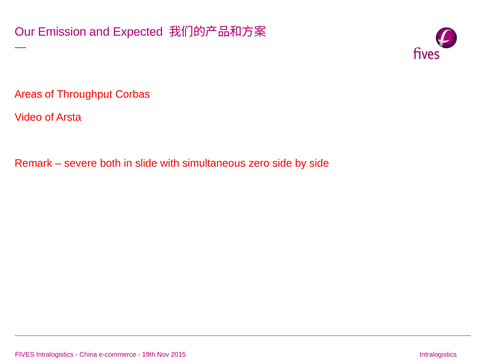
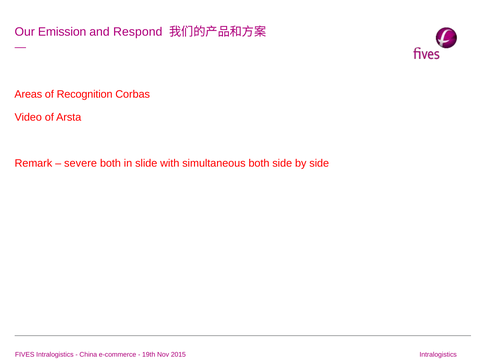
Expected: Expected -> Respond
Throughput: Throughput -> Recognition
simultaneous zero: zero -> both
